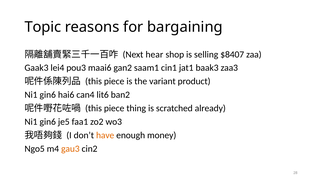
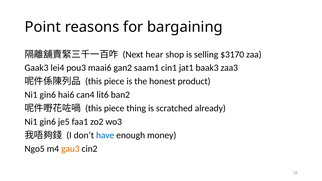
Topic: Topic -> Point
$8407: $8407 -> $3170
variant: variant -> honest
have colour: orange -> blue
